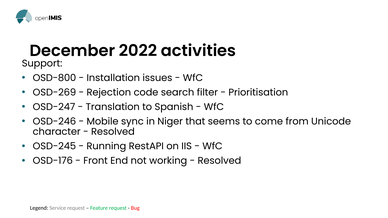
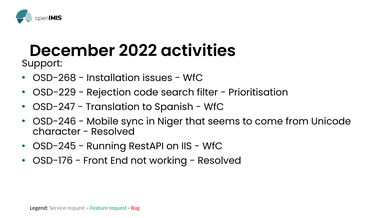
OSD-800: OSD-800 -> OSD-268
OSD-269: OSD-269 -> OSD-229
